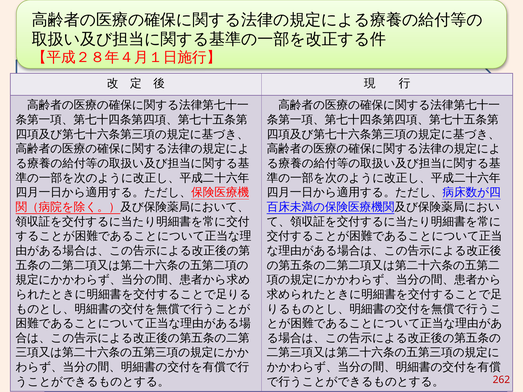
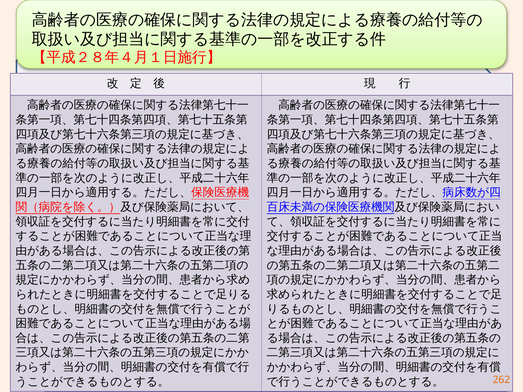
262 colour: red -> orange
